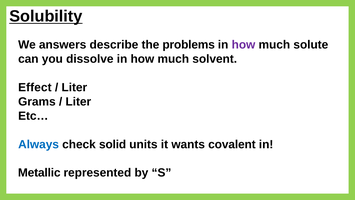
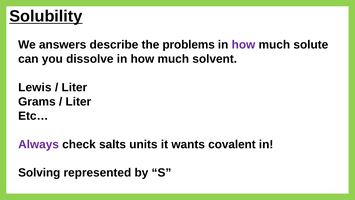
Effect: Effect -> Lewis
Always colour: blue -> purple
solid: solid -> salts
Metallic: Metallic -> Solving
